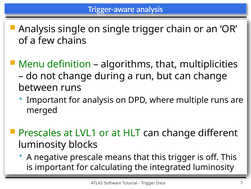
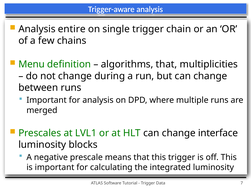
Analysis single: single -> entire
different: different -> interface
